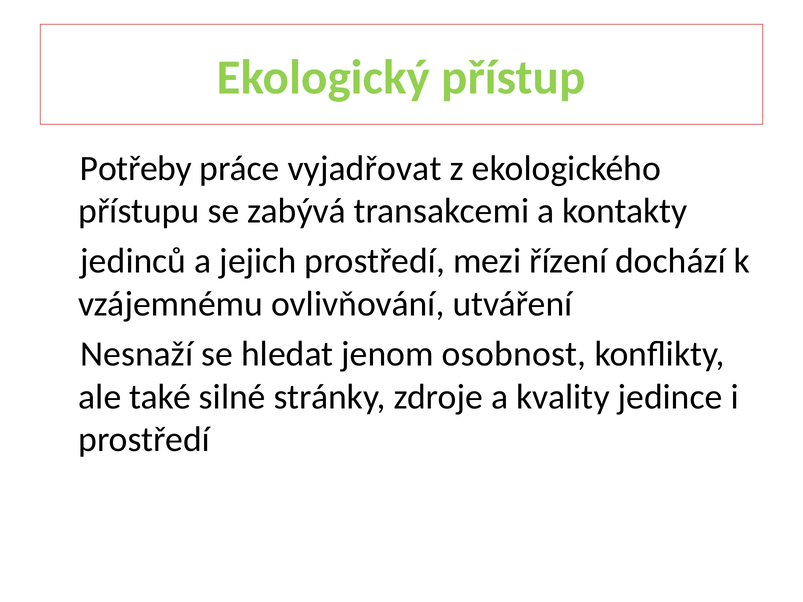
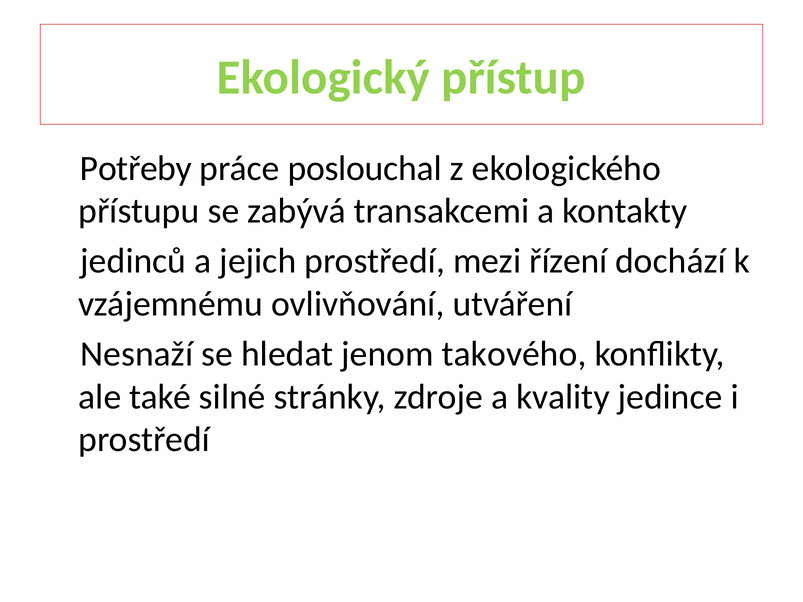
vyjadřovat: vyjadřovat -> poslouchal
osobnost: osobnost -> takového
